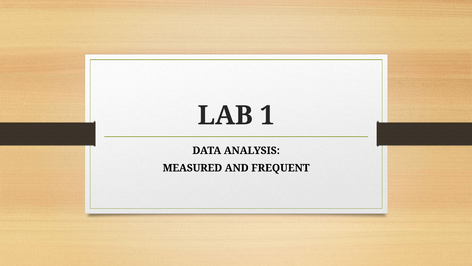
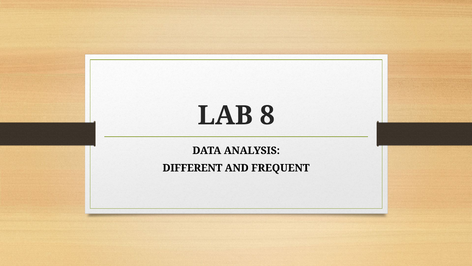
1: 1 -> 8
MEASURED: MEASURED -> DIFFERENT
